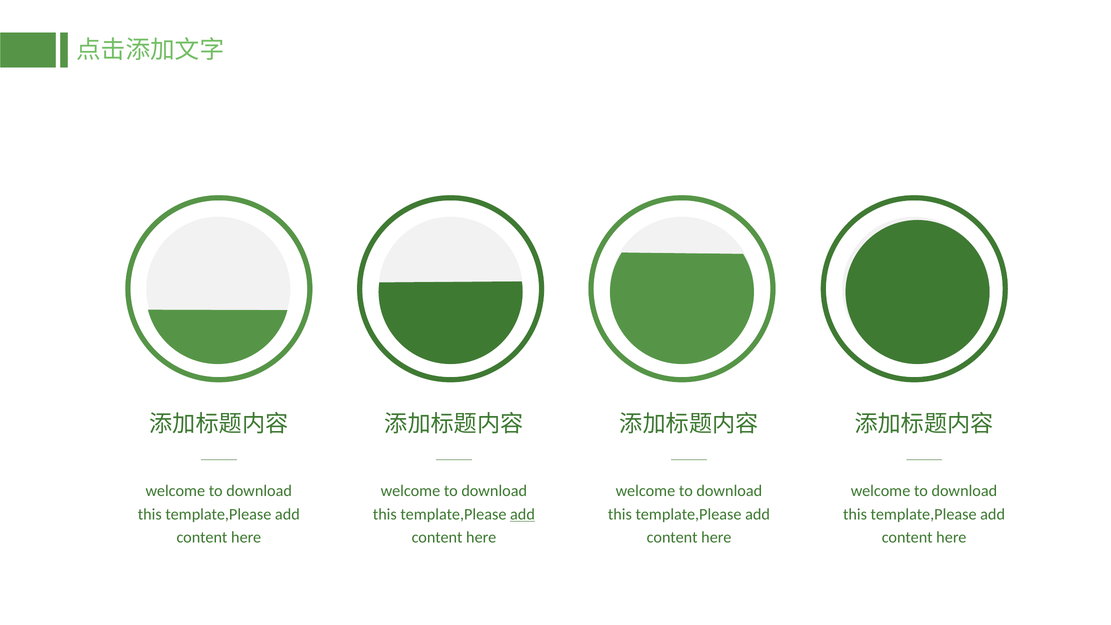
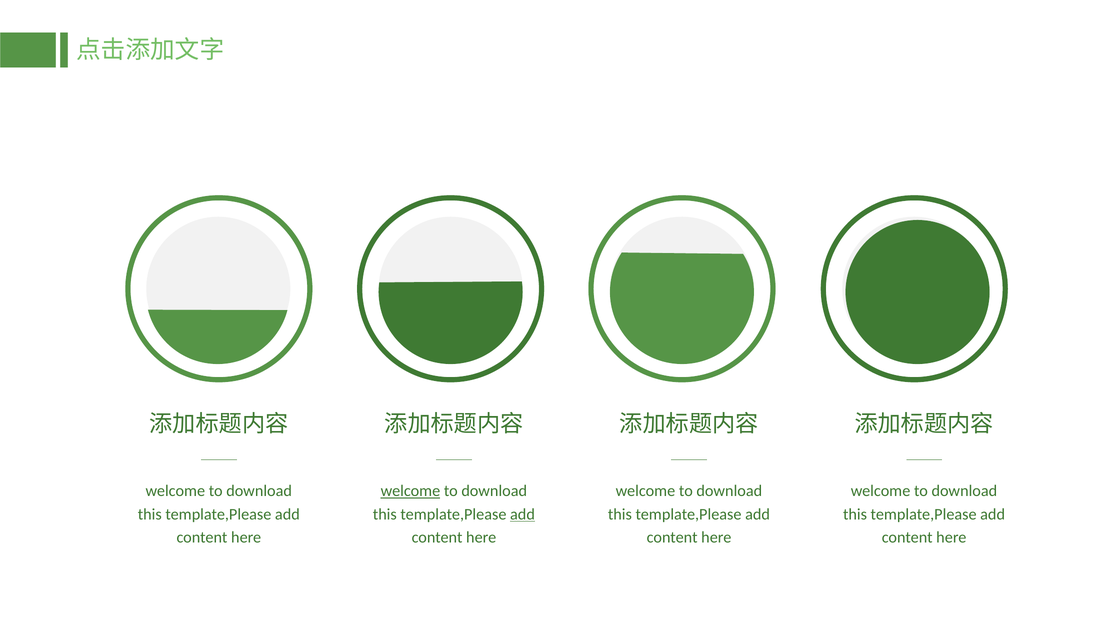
welcome at (410, 491) underline: none -> present
